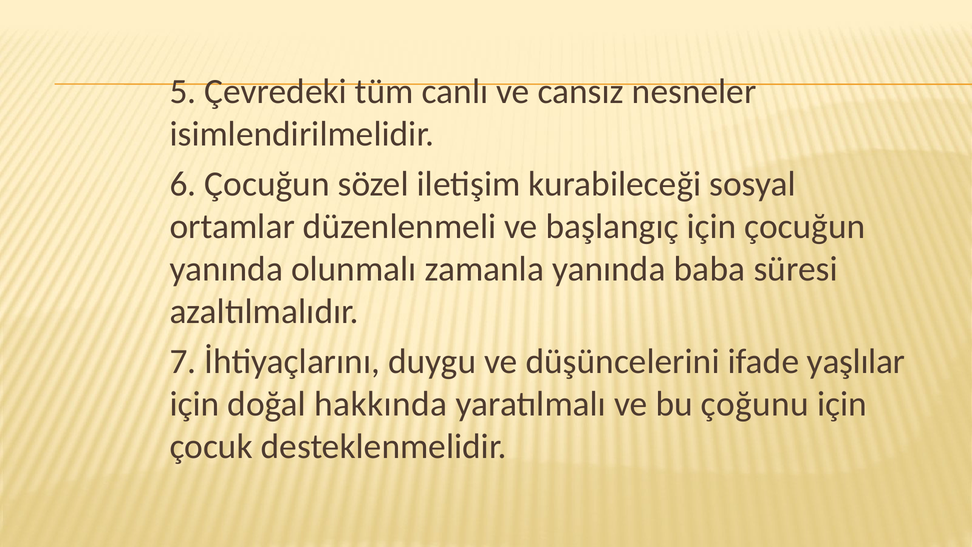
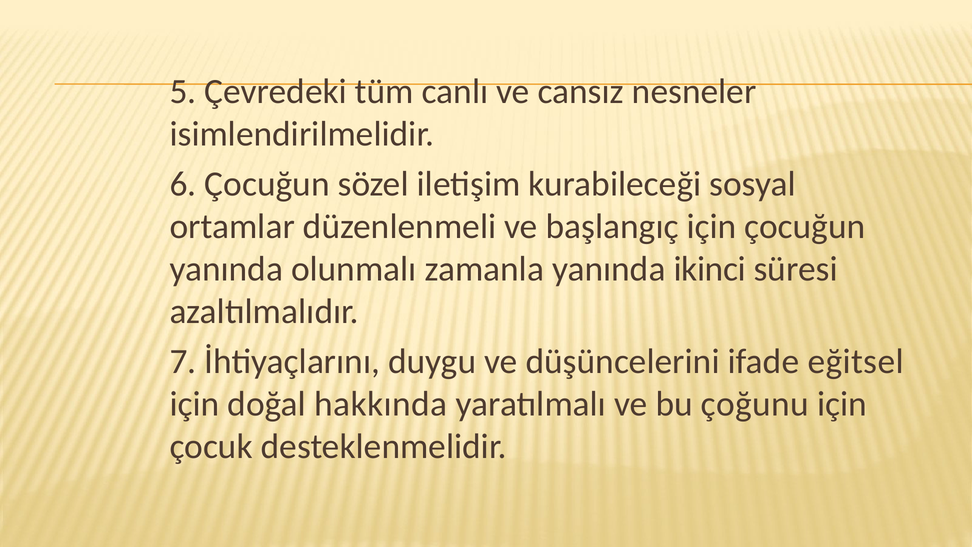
baba: baba -> ikinci
yaşlılar: yaşlılar -> eğitsel
